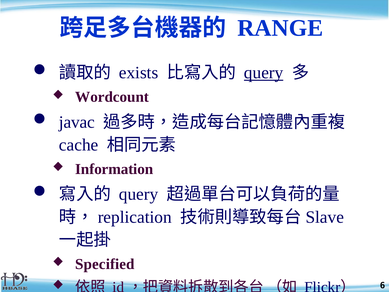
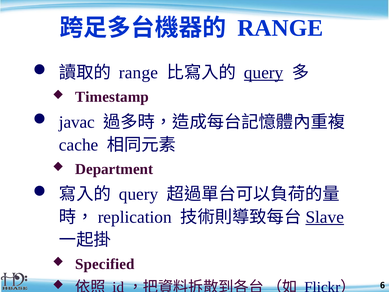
exists at (139, 73): exists -> range
Wordcount: Wordcount -> Timestamp
Information: Information -> Department
Slave underline: none -> present
